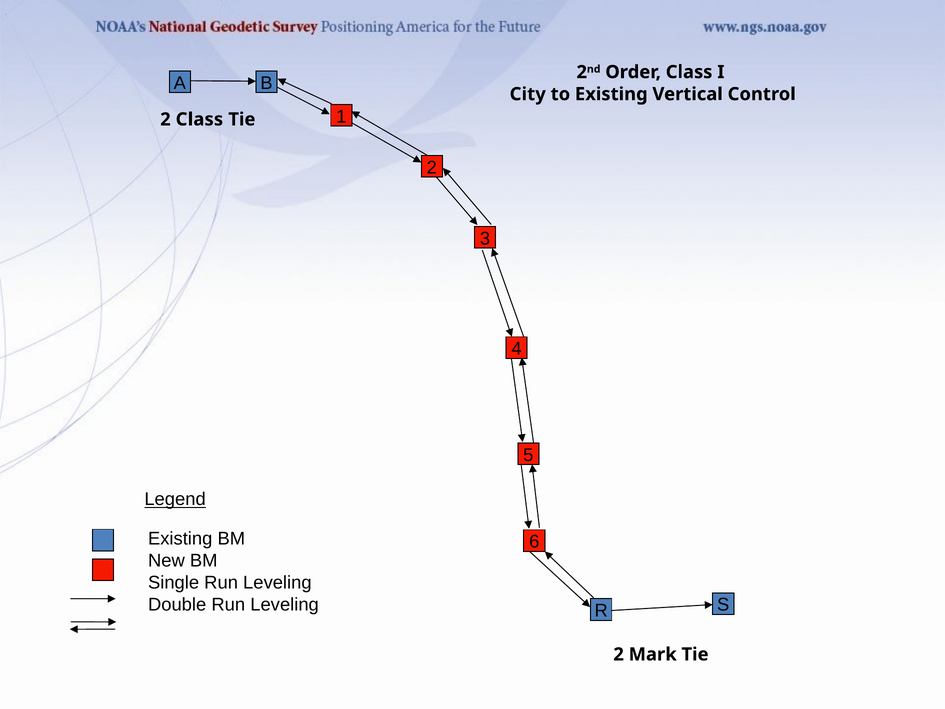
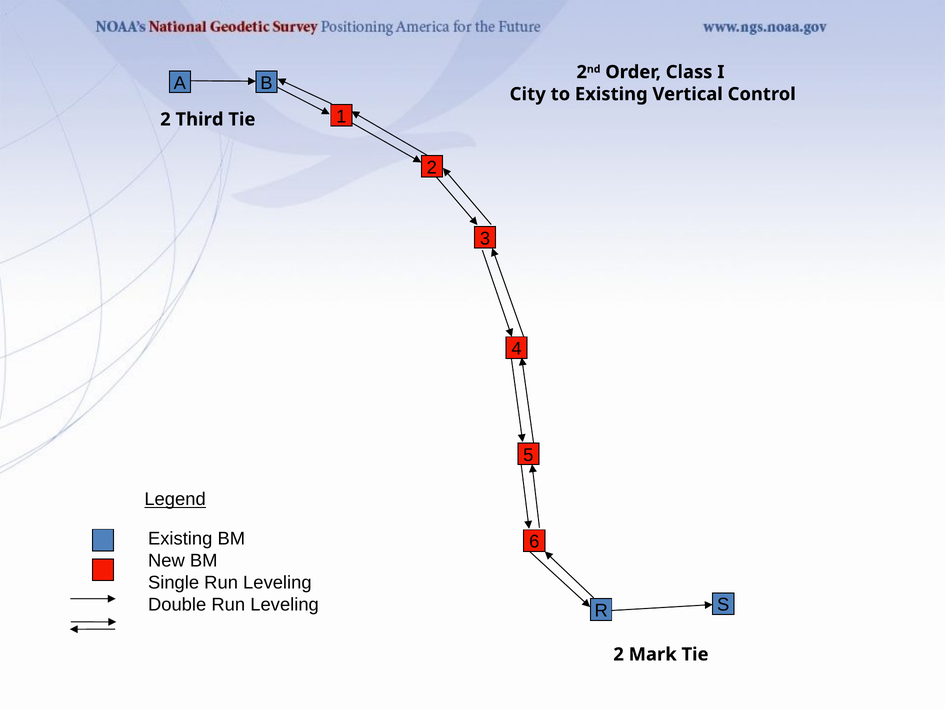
2 Class: Class -> Third
